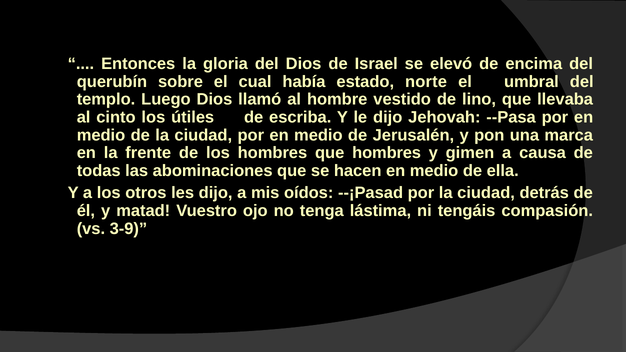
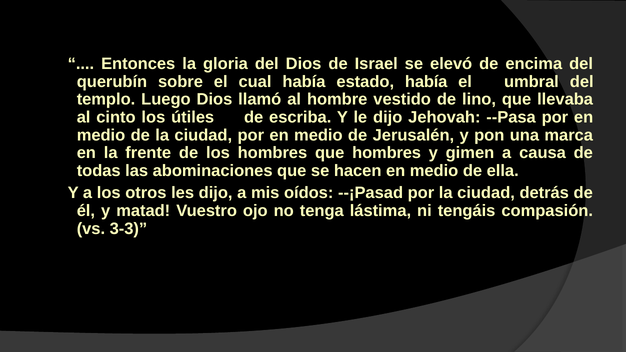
estado norte: norte -> había
3-9: 3-9 -> 3-3
